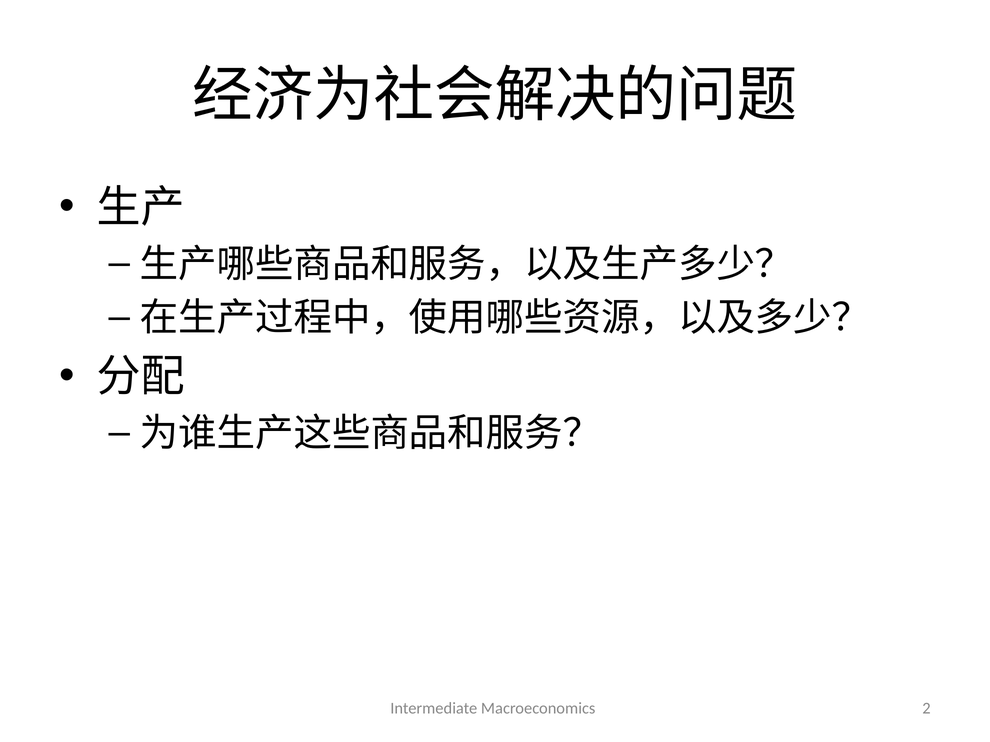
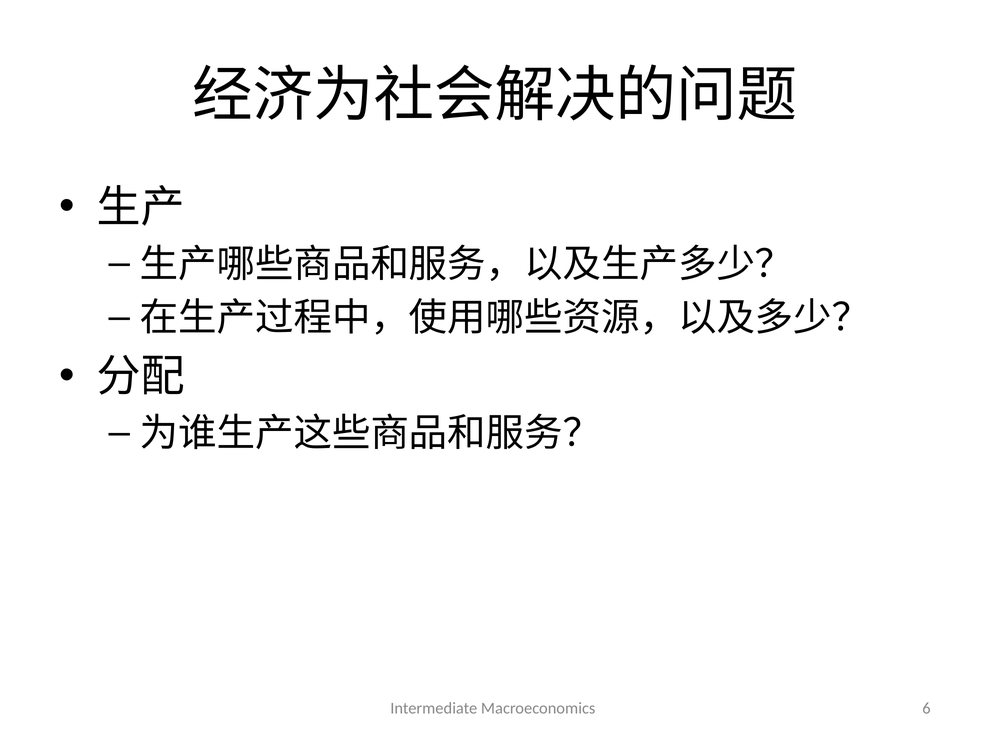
2: 2 -> 6
